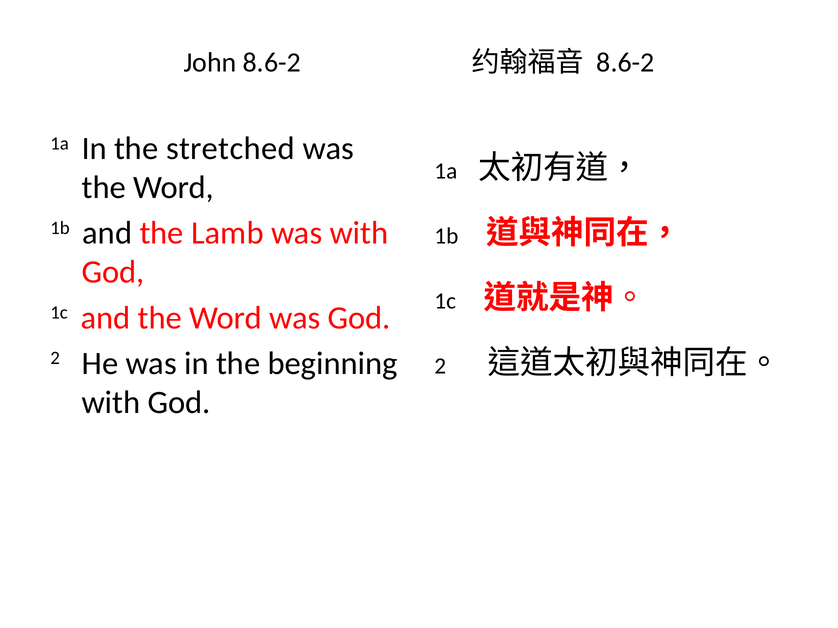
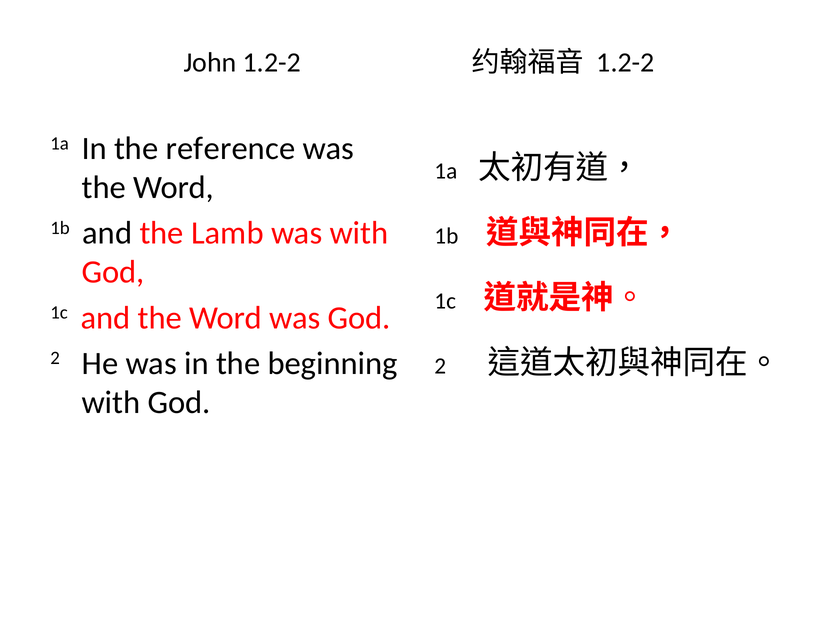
John 8.6-2: 8.6-2 -> 1.2-2
8.6-2 at (625, 63): 8.6-2 -> 1.2-2
stretched: stretched -> reference
